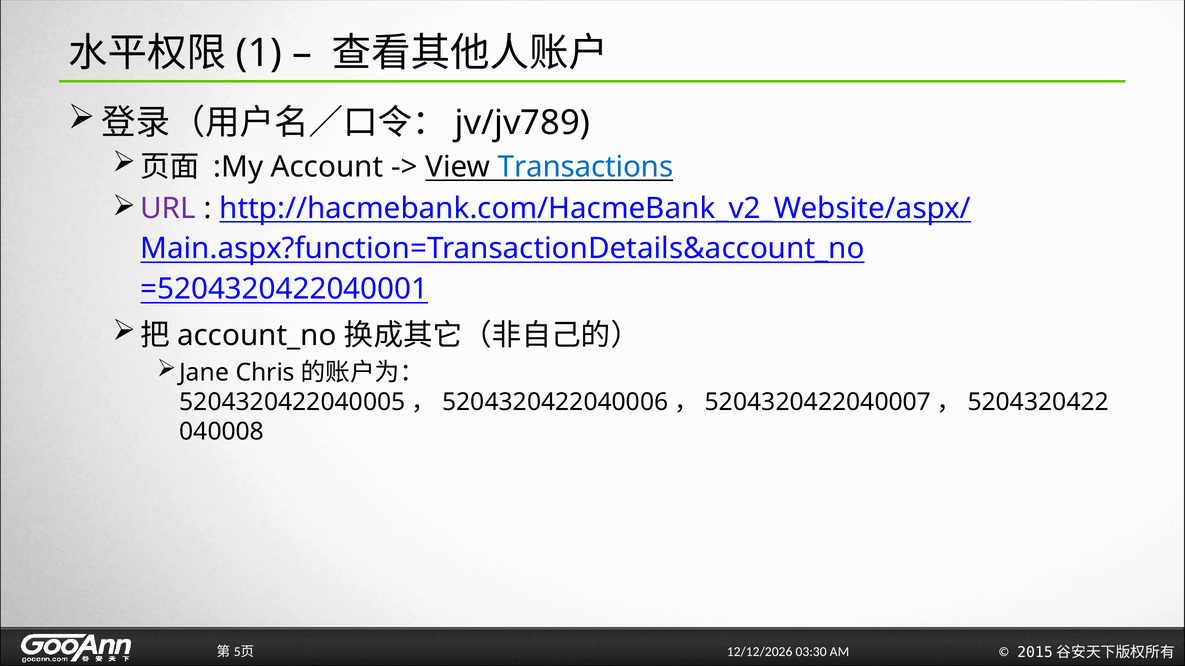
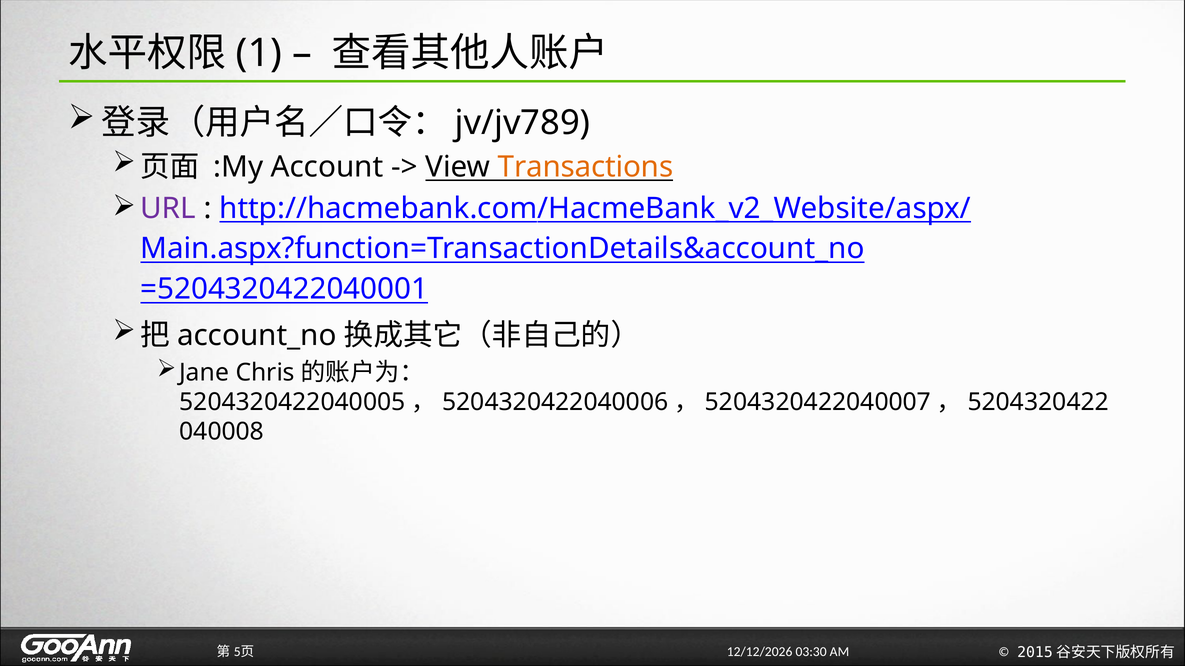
Transactions colour: blue -> orange
